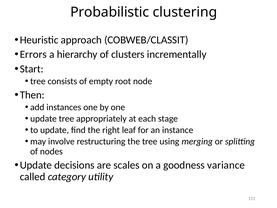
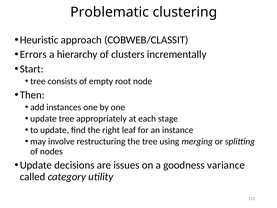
Probabilistic: Probabilistic -> Problematic
scales: scales -> issues
